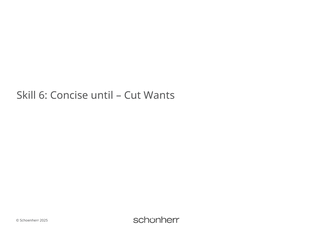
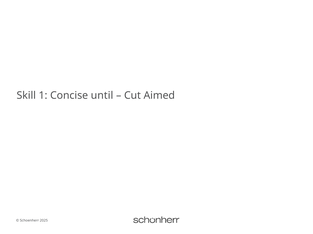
6: 6 -> 1
Wants: Wants -> Aimed
